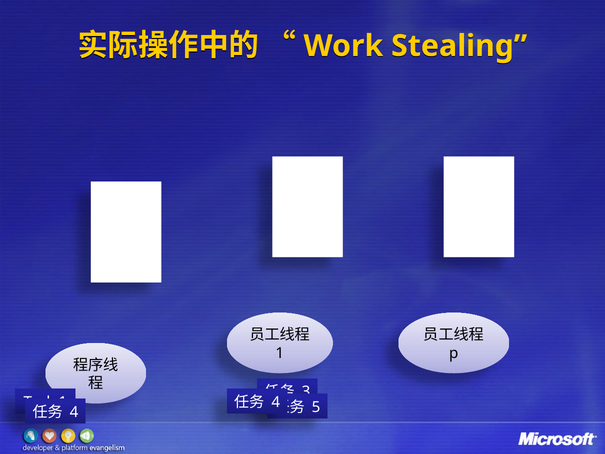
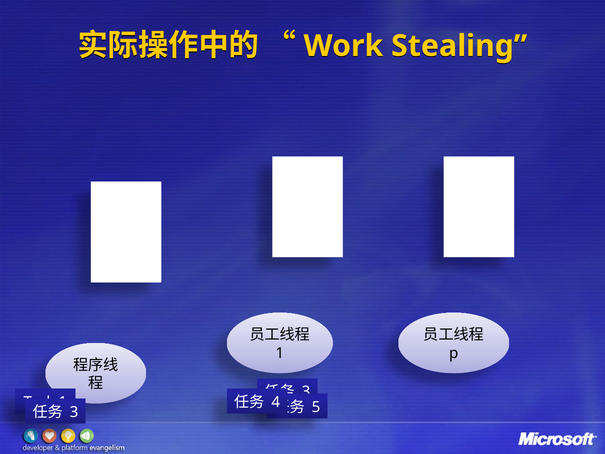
4 at (74, 412): 4 -> 3
